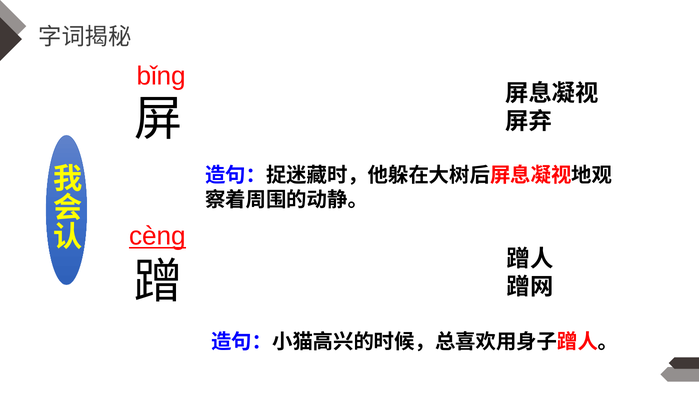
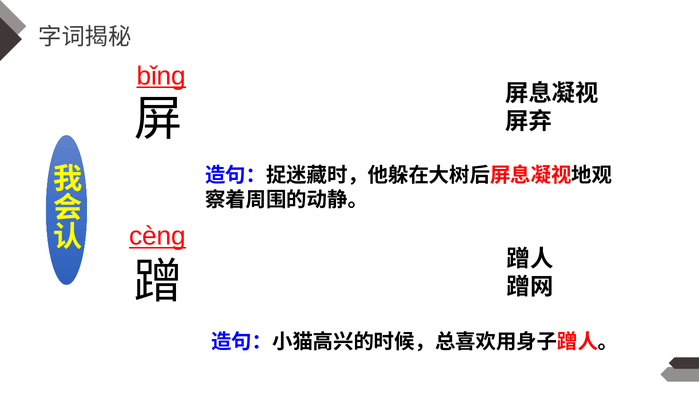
bǐng underline: none -> present
